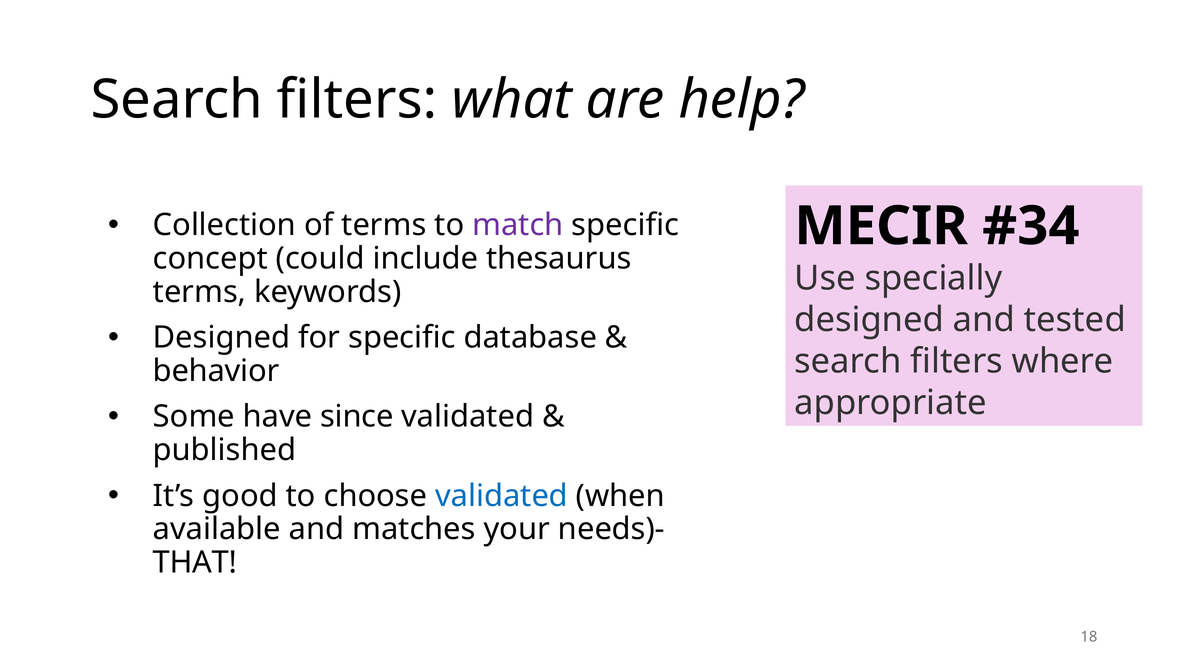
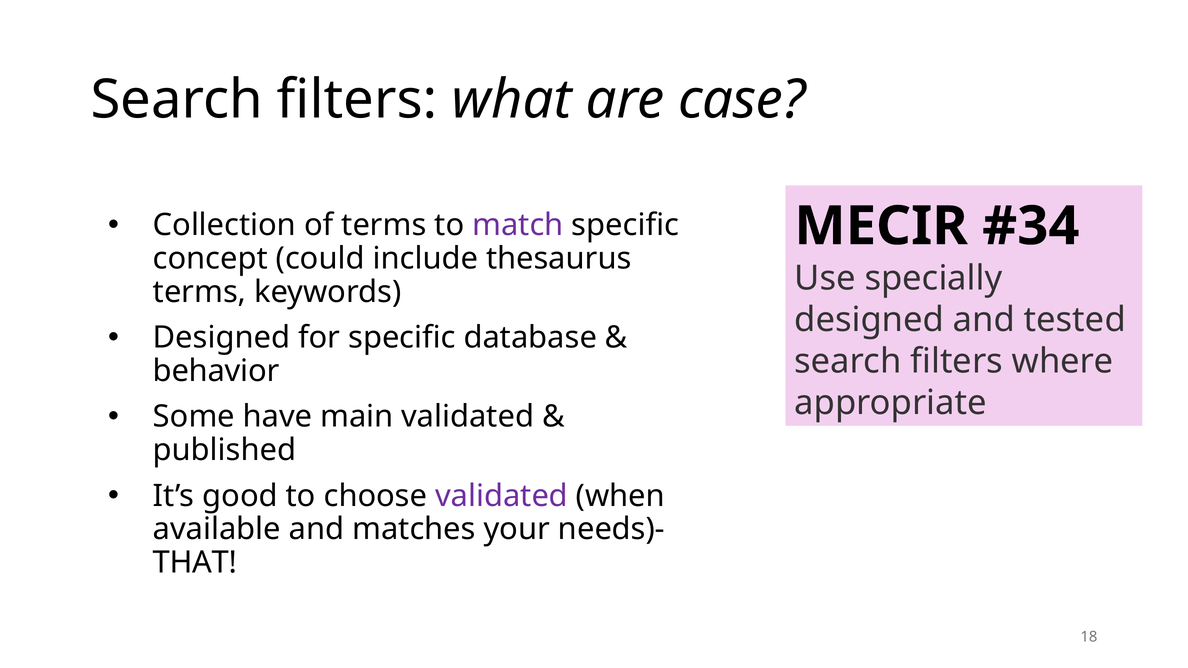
help: help -> case
since: since -> main
validated at (502, 496) colour: blue -> purple
